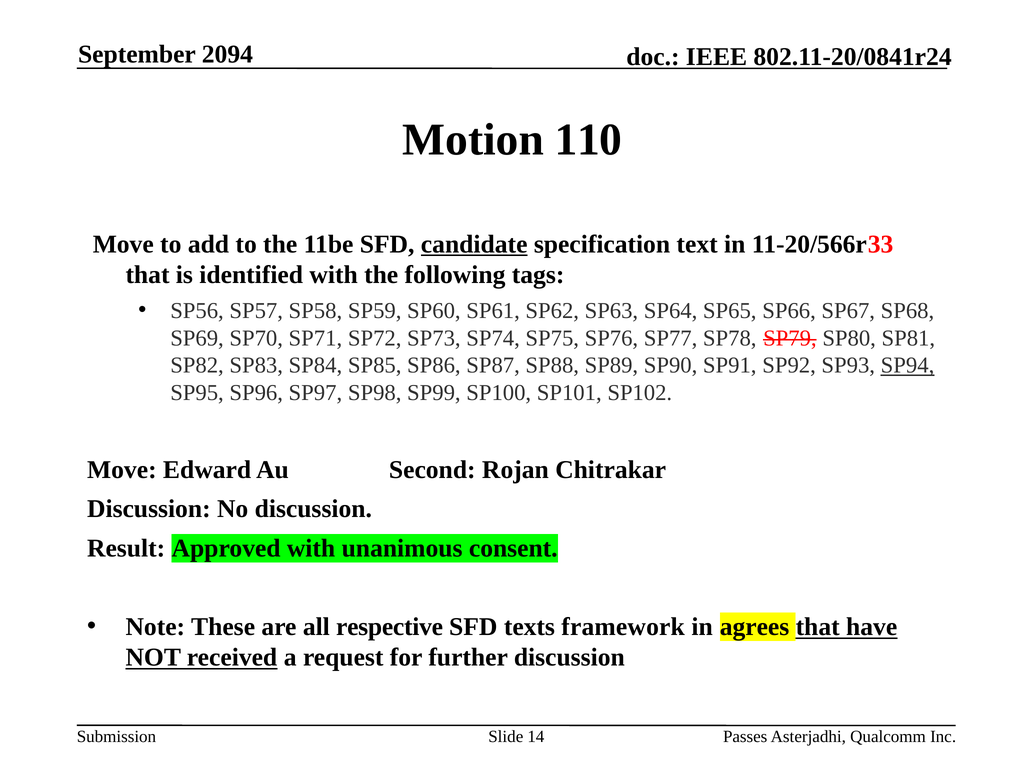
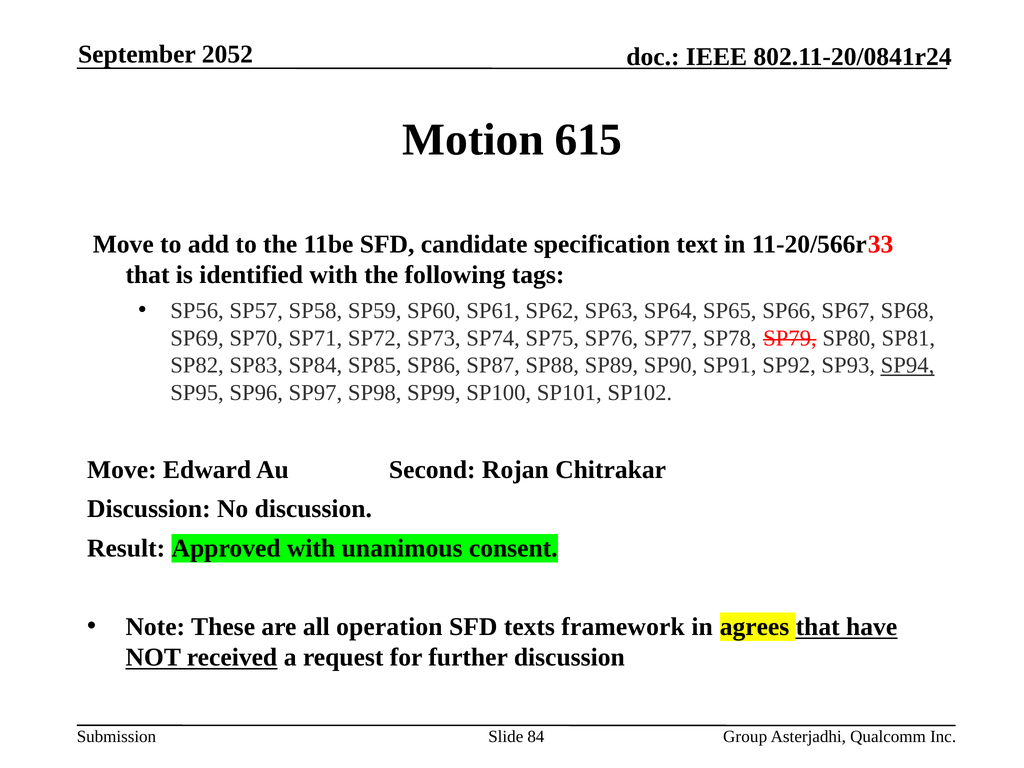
2094: 2094 -> 2052
110: 110 -> 615
candidate underline: present -> none
respective: respective -> operation
14: 14 -> 84
Passes: Passes -> Group
